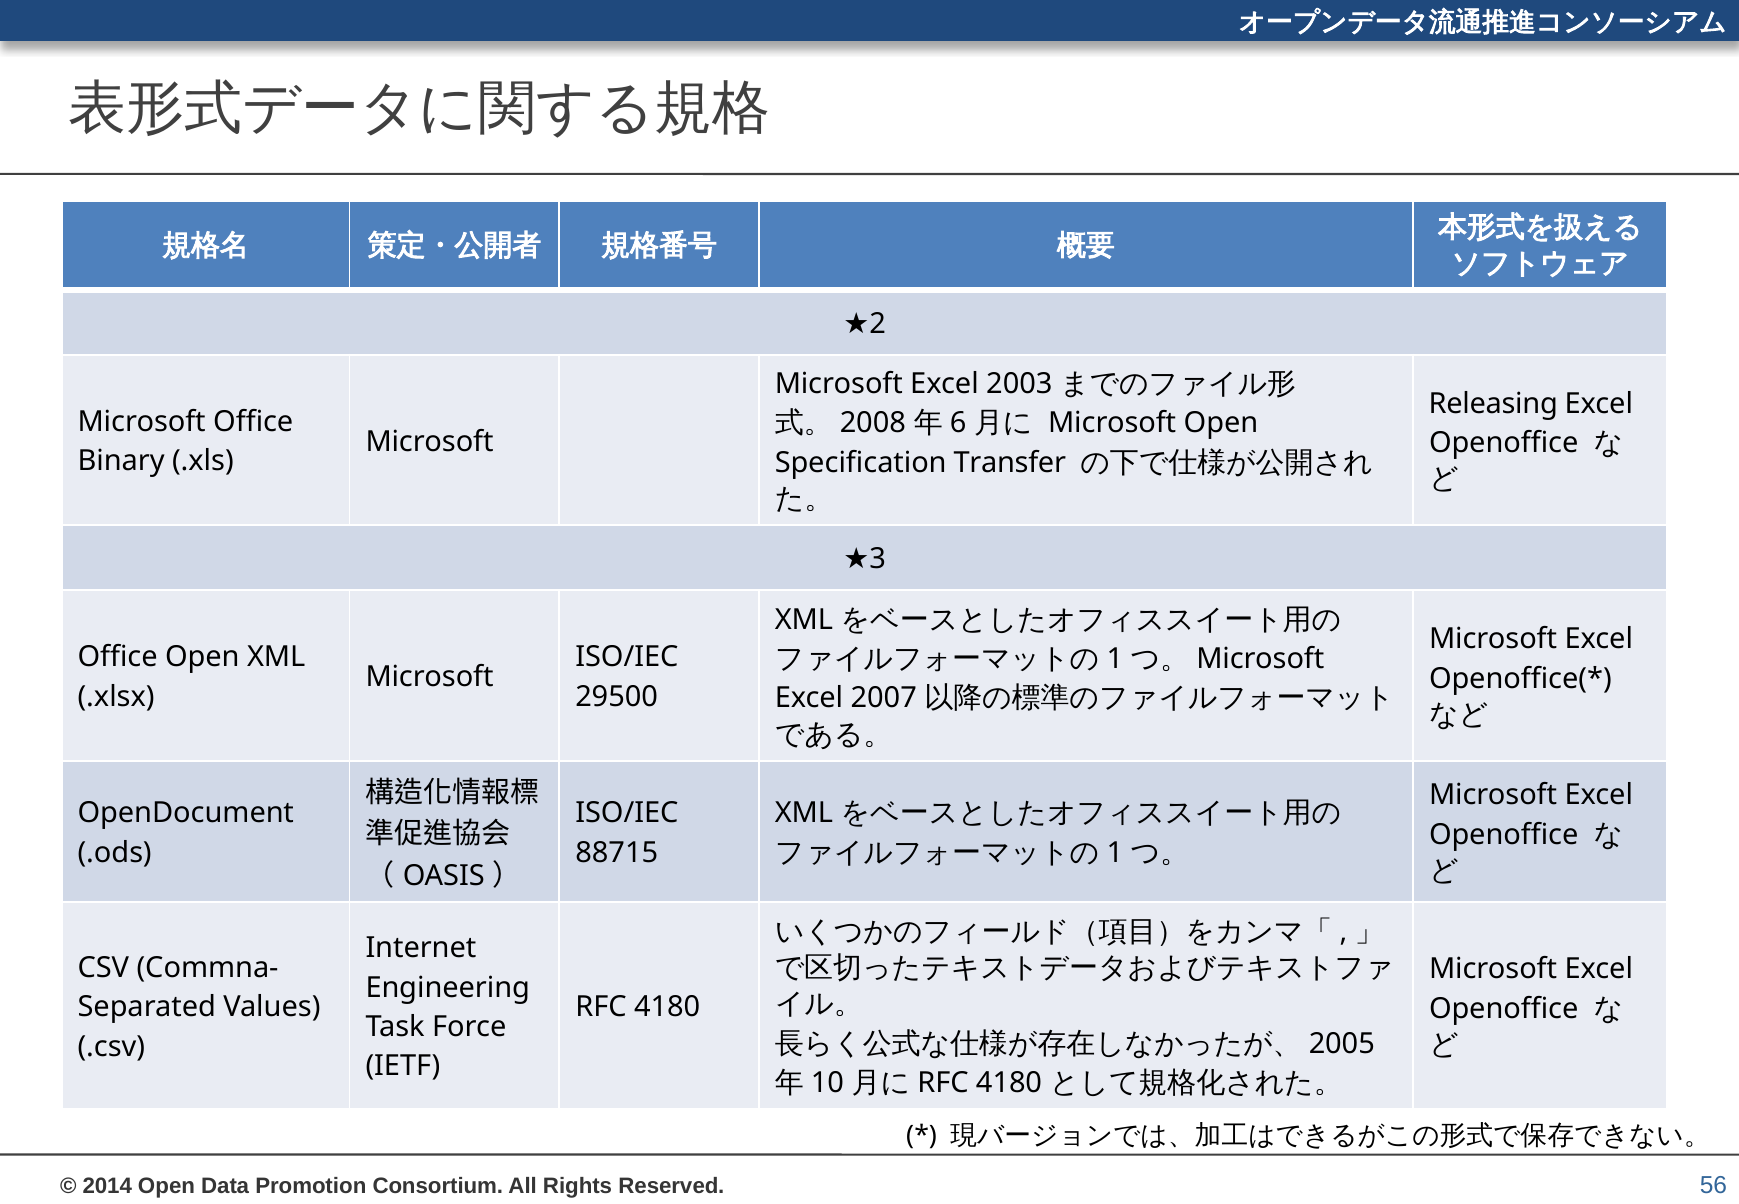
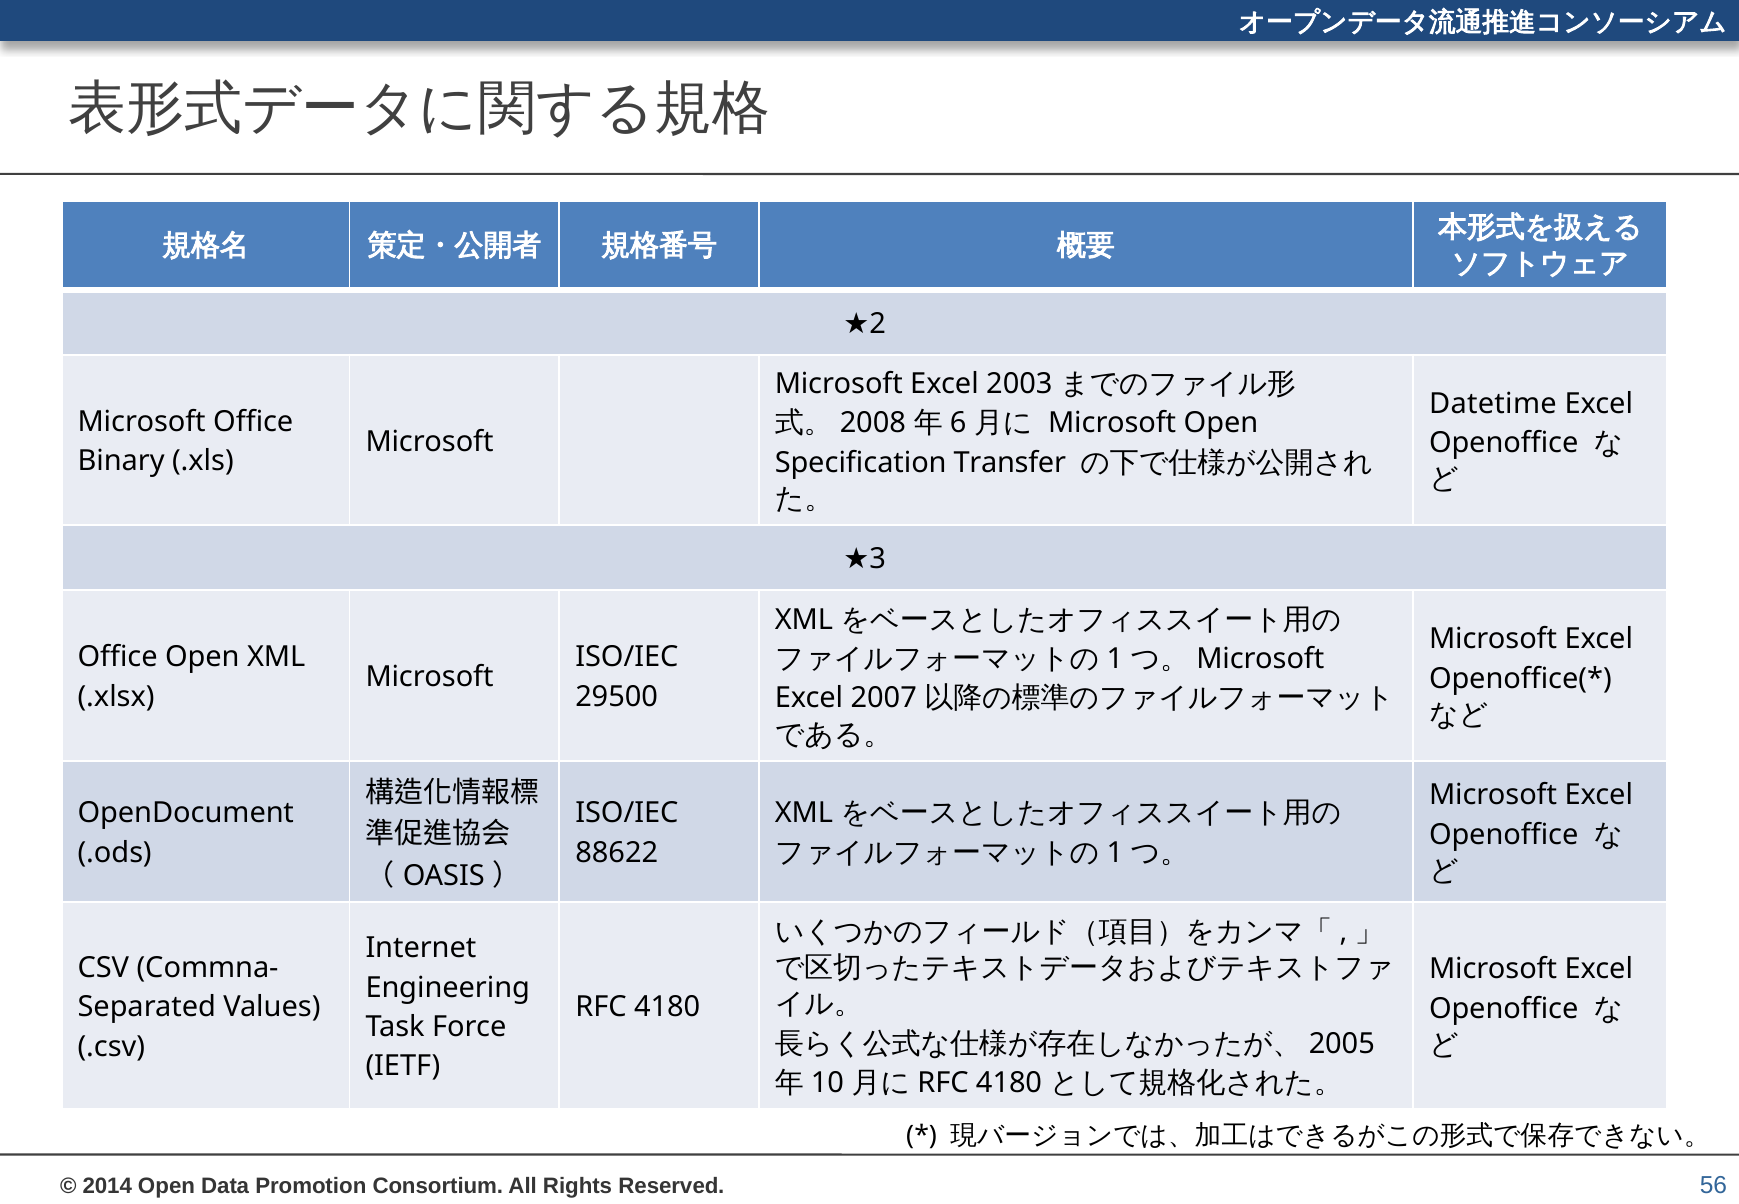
Releasing: Releasing -> Datetime
88715: 88715 -> 88622
